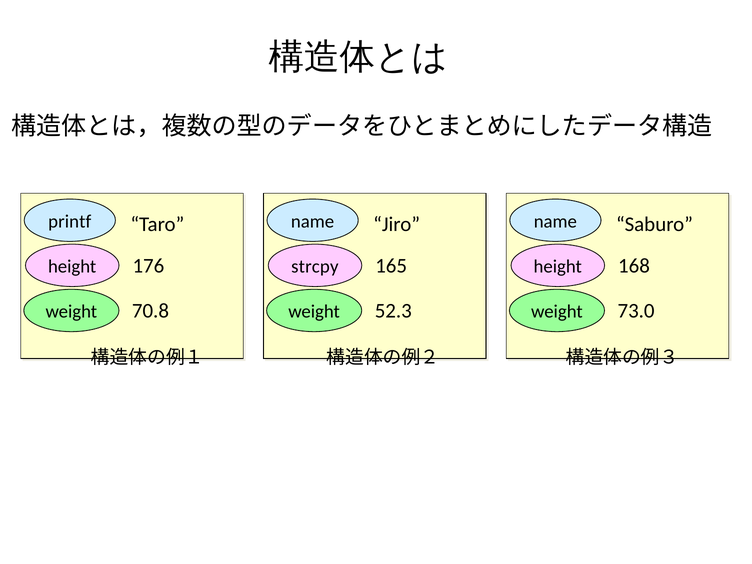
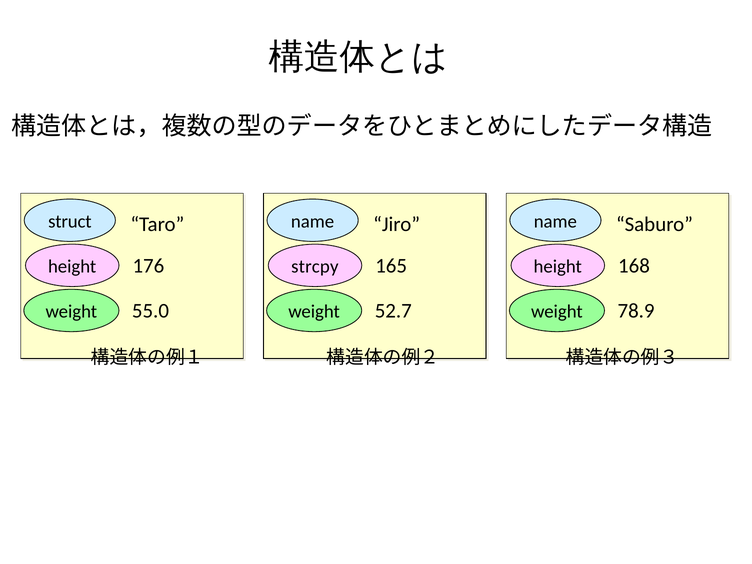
printf: printf -> struct
70.8: 70.8 -> 55.0
52.3: 52.3 -> 52.7
73.0: 73.0 -> 78.9
